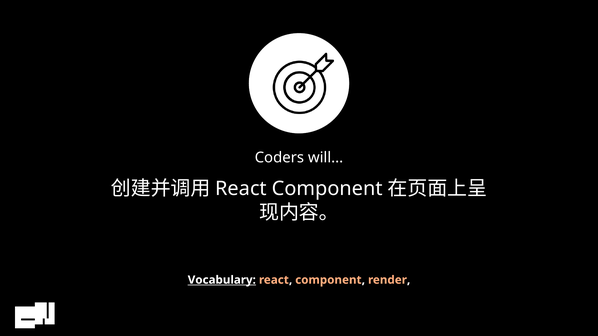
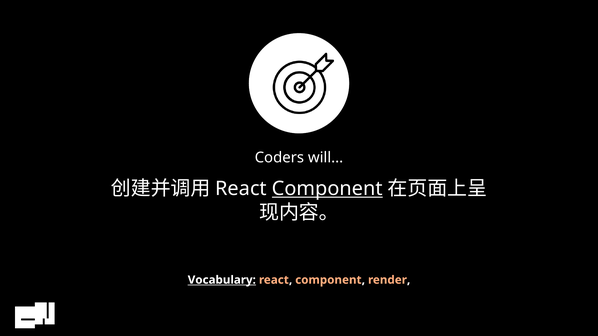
Component at (327, 189) underline: none -> present
